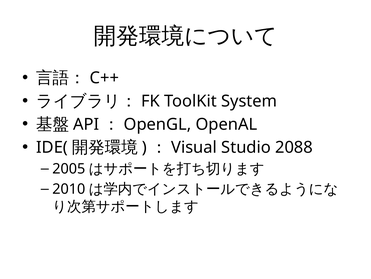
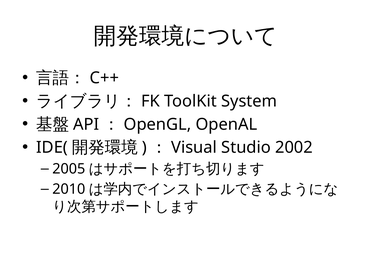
2088: 2088 -> 2002
